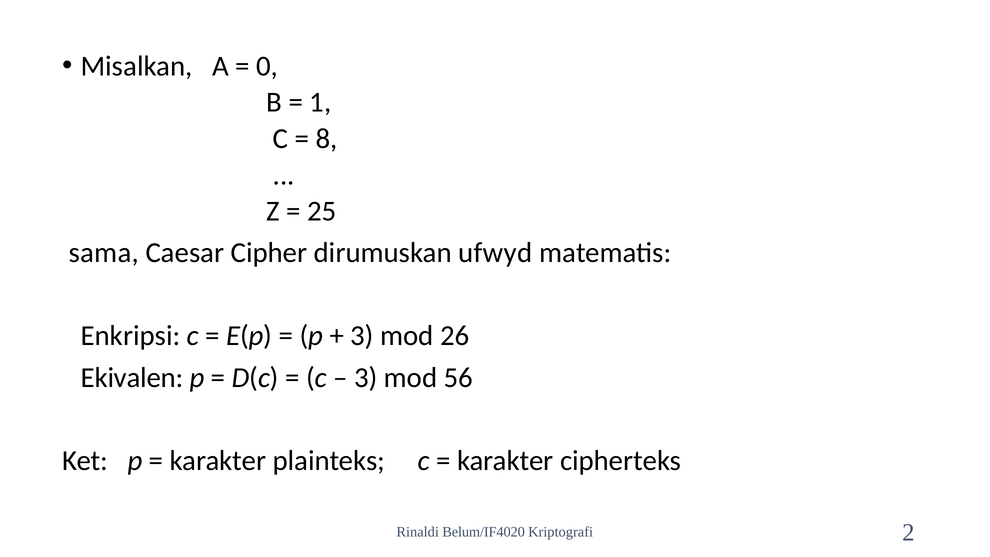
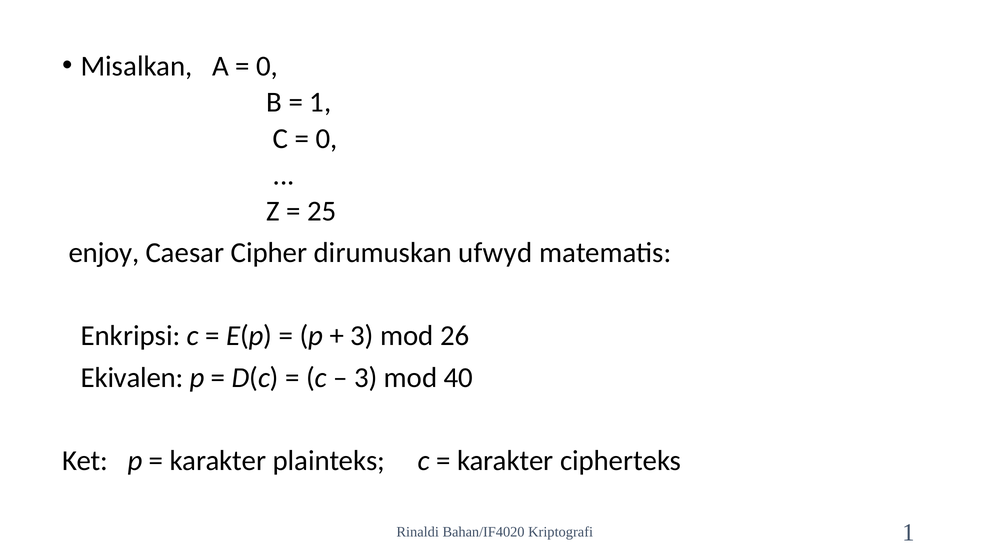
8 at (326, 139): 8 -> 0
sama: sama -> enjoy
56: 56 -> 40
Belum/IF4020: Belum/IF4020 -> Bahan/IF4020
Kriptografi 2: 2 -> 1
